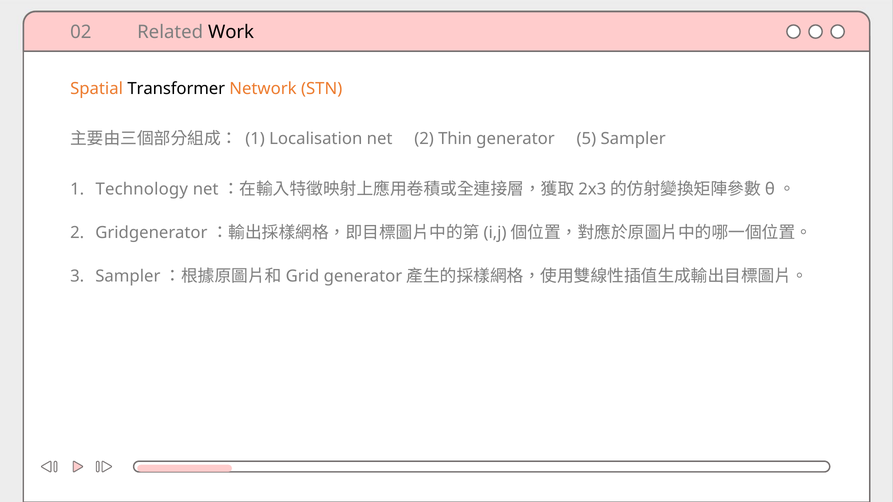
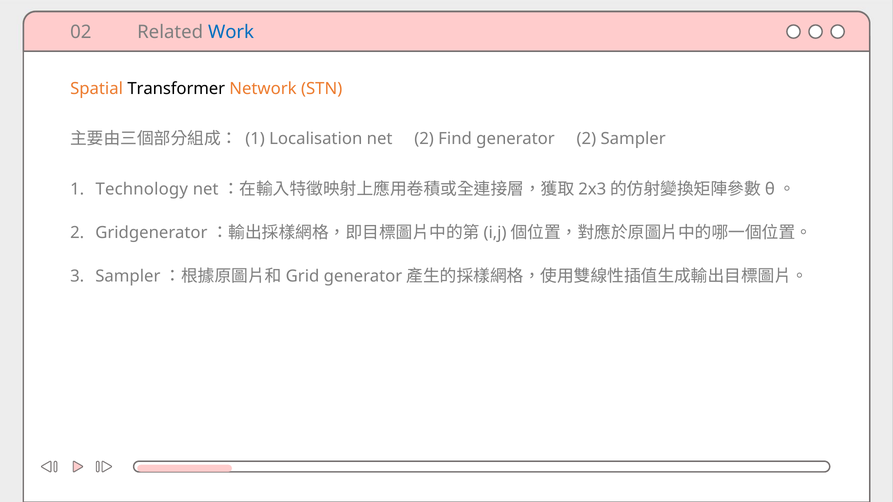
Work colour: black -> blue
Thin: Thin -> Find
generator 5: 5 -> 2
